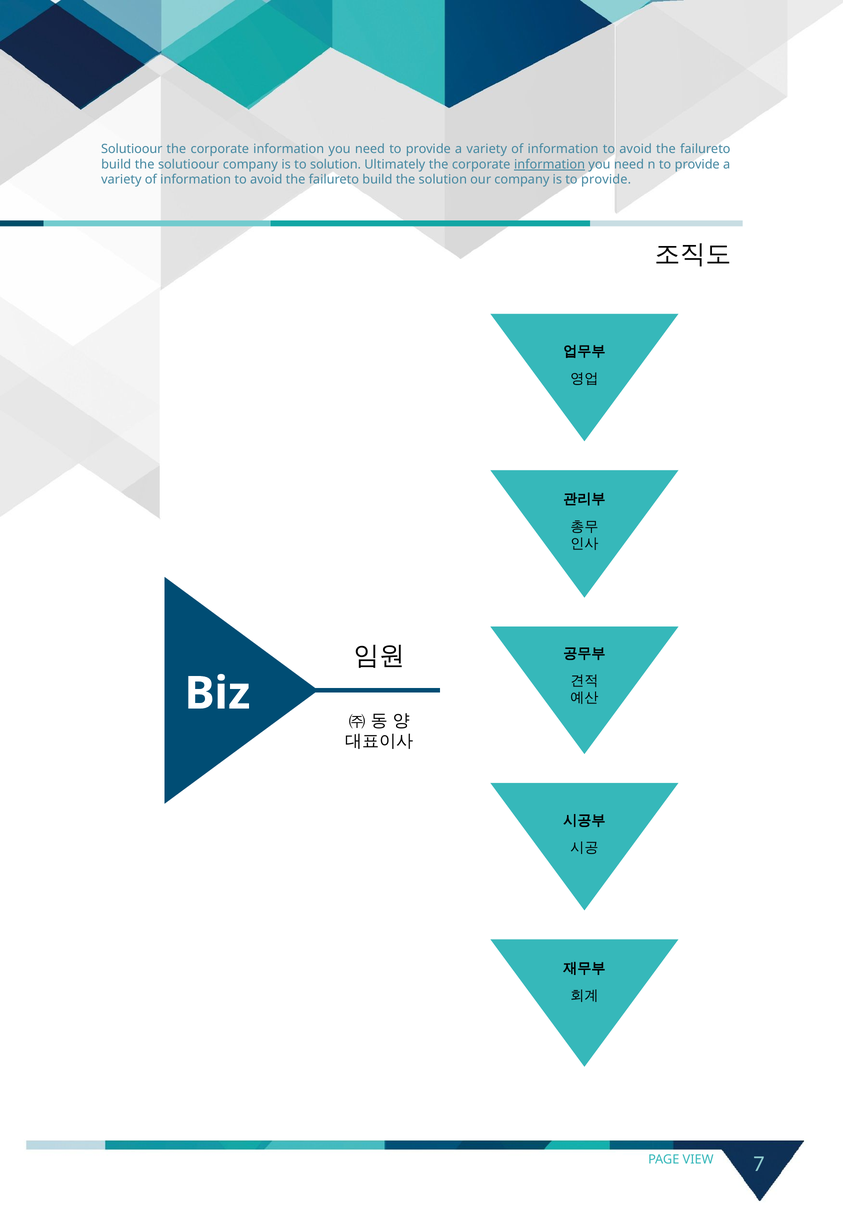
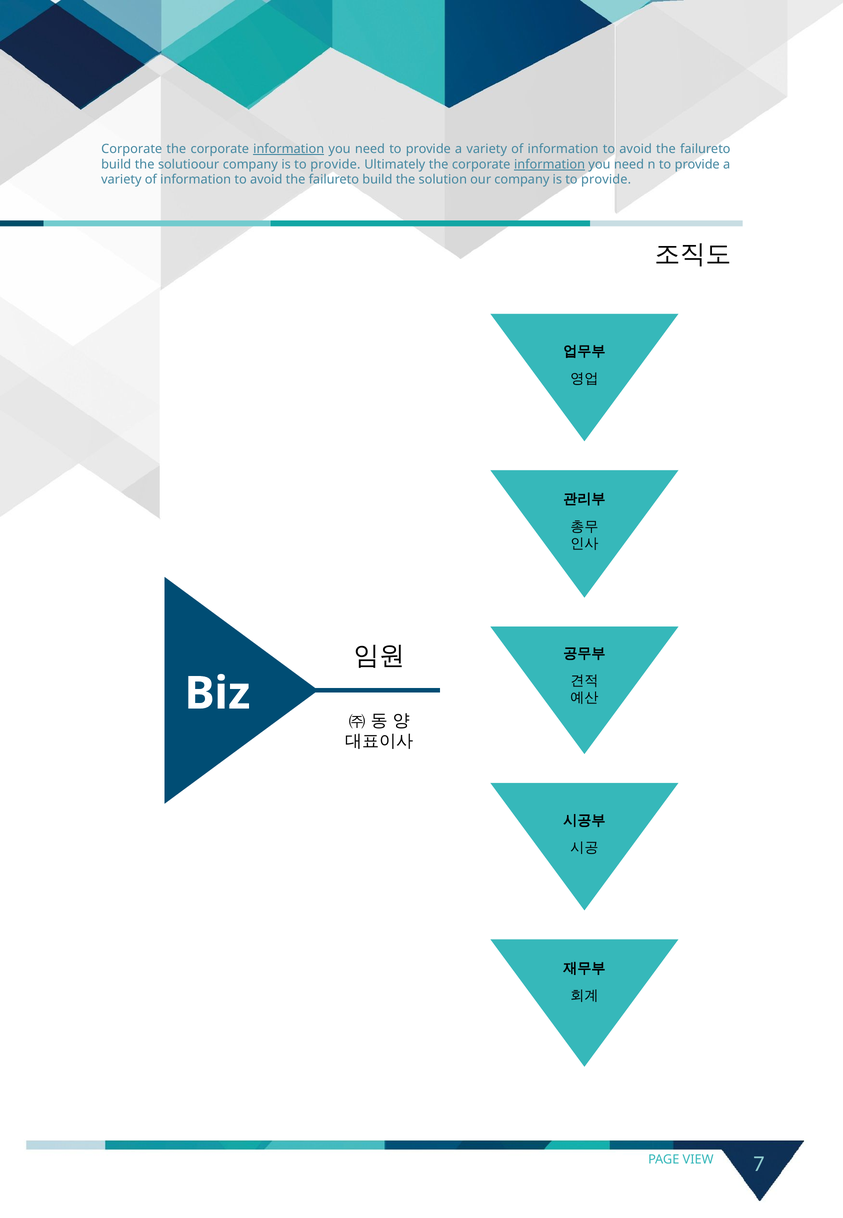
Solutioour at (132, 149): Solutioour -> Corporate
information at (289, 149) underline: none -> present
solution at (336, 164): solution -> provide
